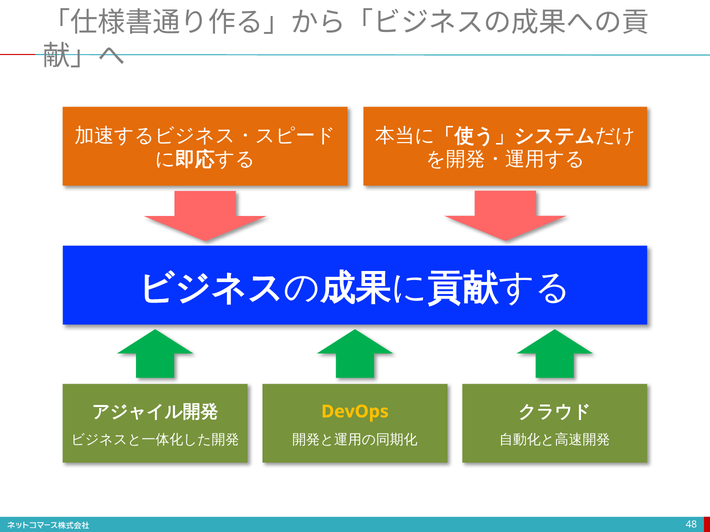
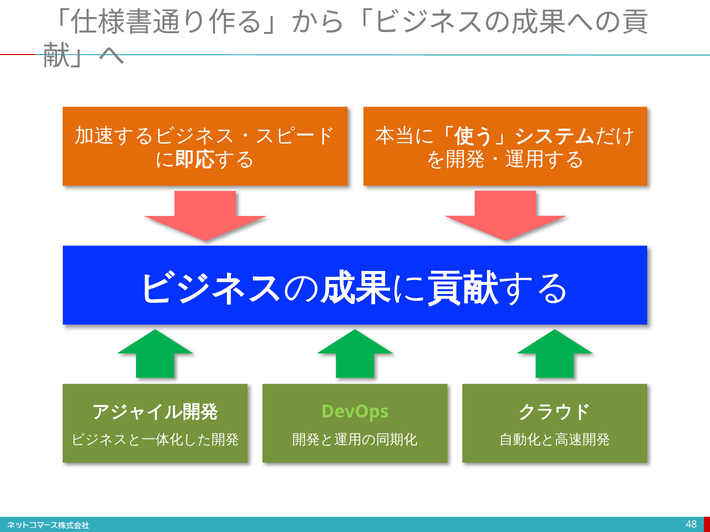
DevOps colour: yellow -> light green
